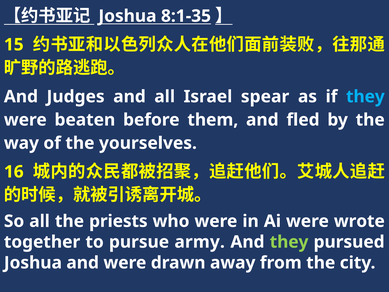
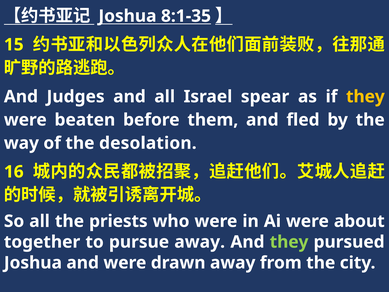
they at (365, 97) colour: light blue -> yellow
yourselves: yourselves -> desolation
wrote: wrote -> about
pursue army: army -> away
